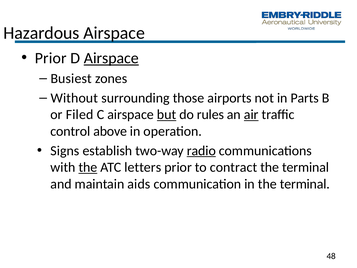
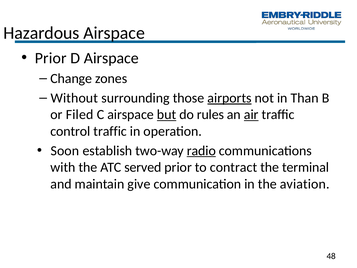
Airspace at (111, 58) underline: present -> none
Busiest: Busiest -> Change
airports underline: none -> present
Parts: Parts -> Than
control above: above -> traffic
Signs: Signs -> Soon
the at (88, 167) underline: present -> none
letters: letters -> served
aids: aids -> give
in the terminal: terminal -> aviation
